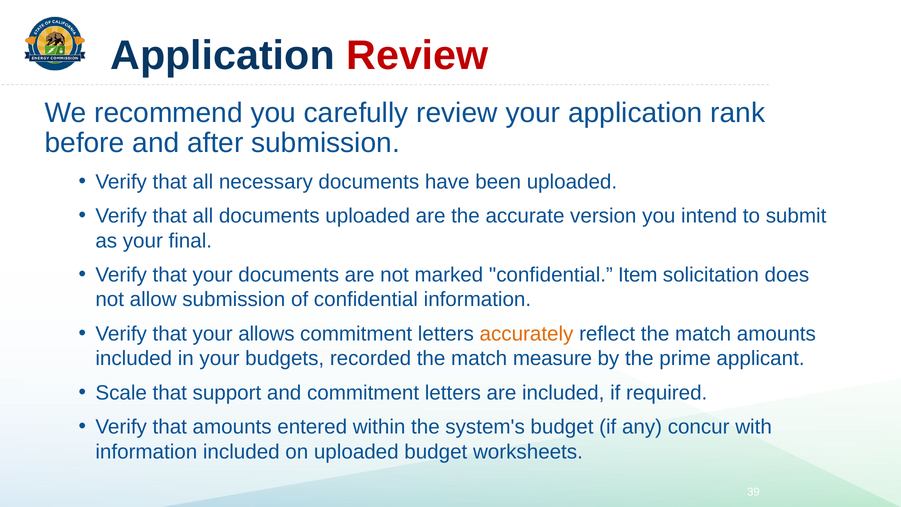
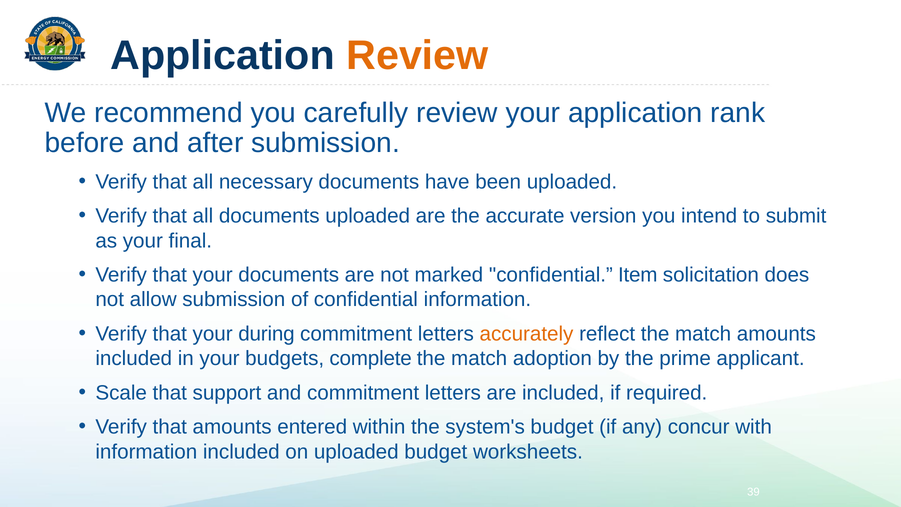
Review at (417, 56) colour: red -> orange
allows: allows -> during
recorded: recorded -> complete
measure: measure -> adoption
